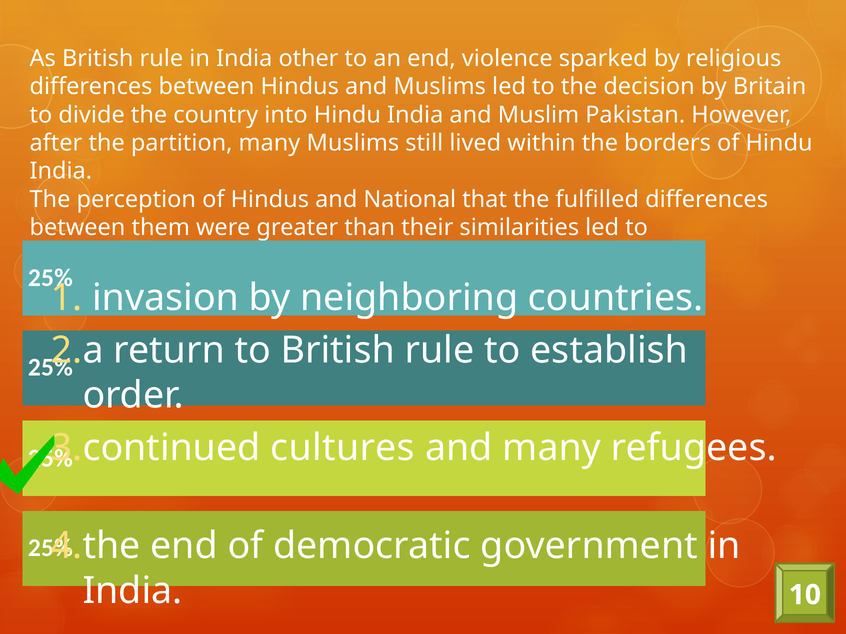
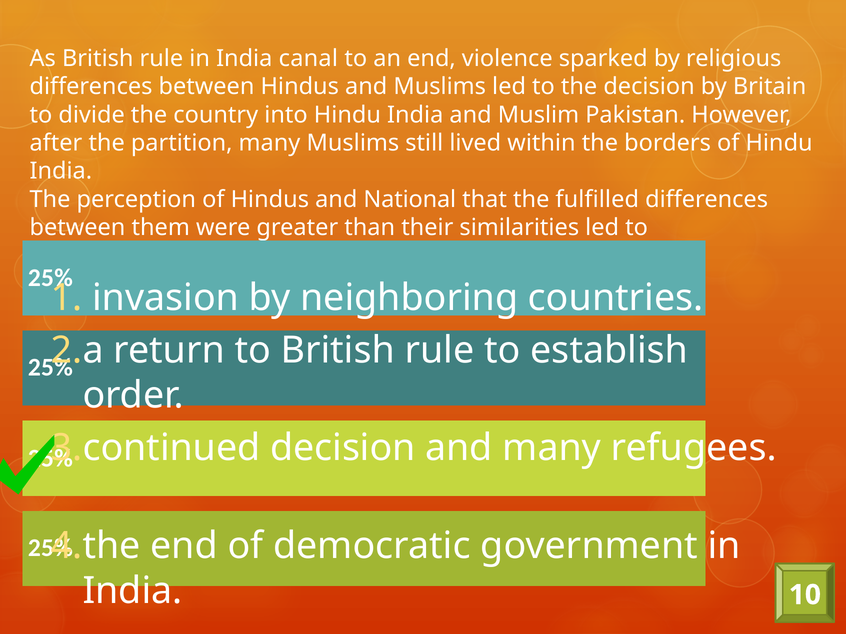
other: other -> canal
cultures at (343, 448): cultures -> decision
